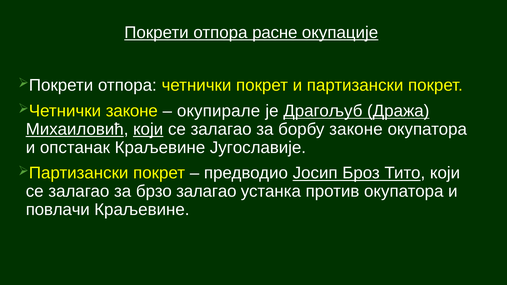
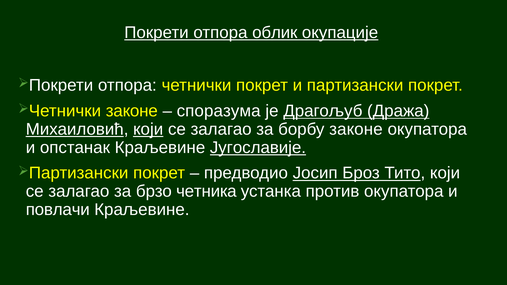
расне: расне -> облик
окупирале: окупирале -> споразума
Југославије underline: none -> present
брзо залагао: залагао -> четника
